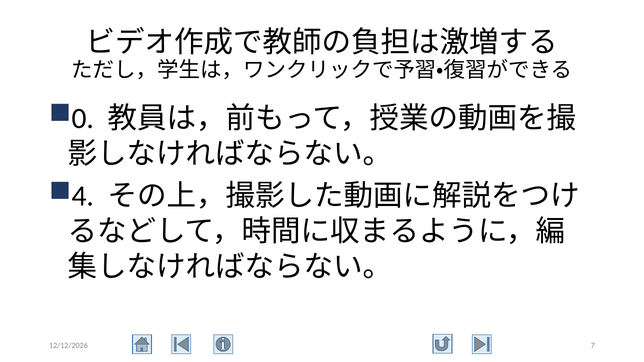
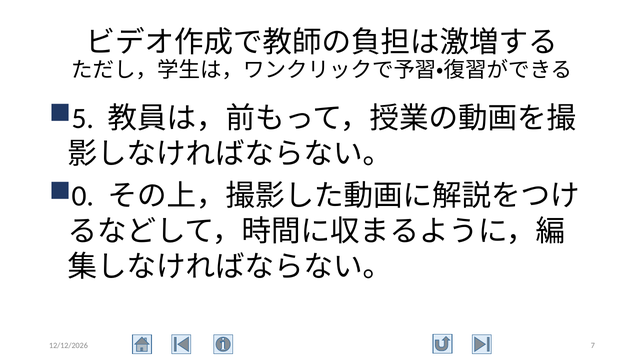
0: 0 -> 5
4: 4 -> 0
